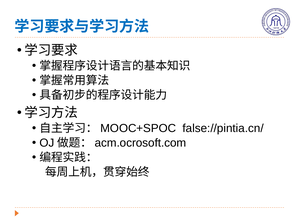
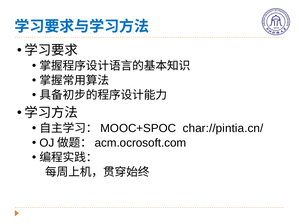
false://pintia.cn/: false://pintia.cn/ -> char://pintia.cn/
